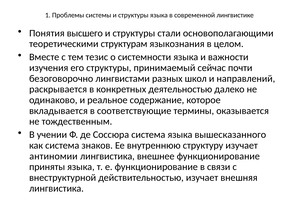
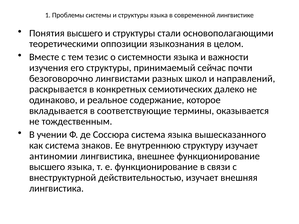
структурам: структурам -> оппозиции
деятельностью: деятельностью -> семиотических
приняты at (47, 167): приняты -> высшего
